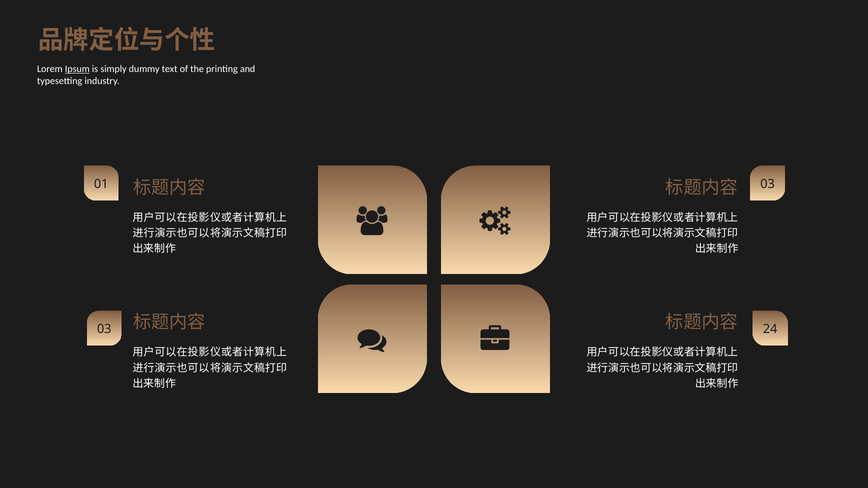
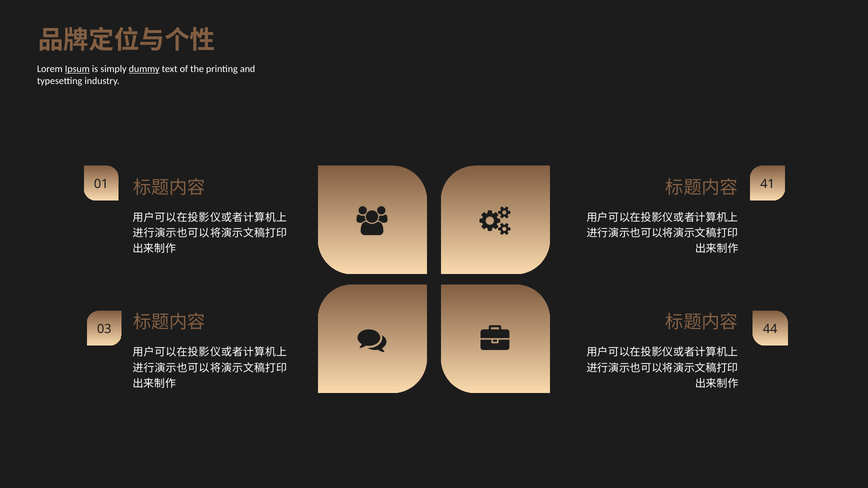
dummy underline: none -> present
01 03: 03 -> 41
24: 24 -> 44
